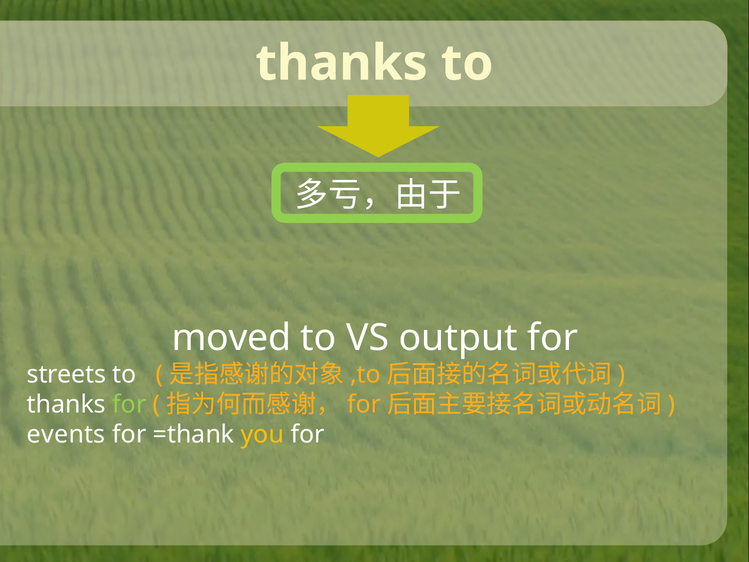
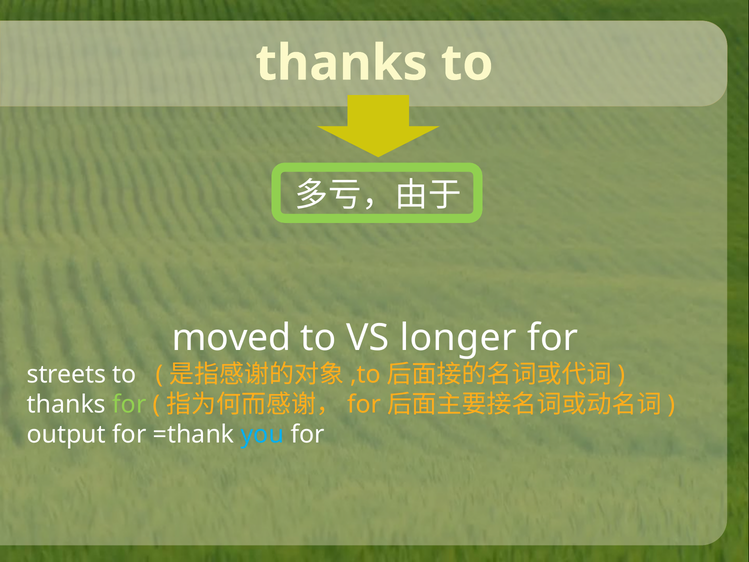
output: output -> longer
events: events -> output
you colour: yellow -> light blue
